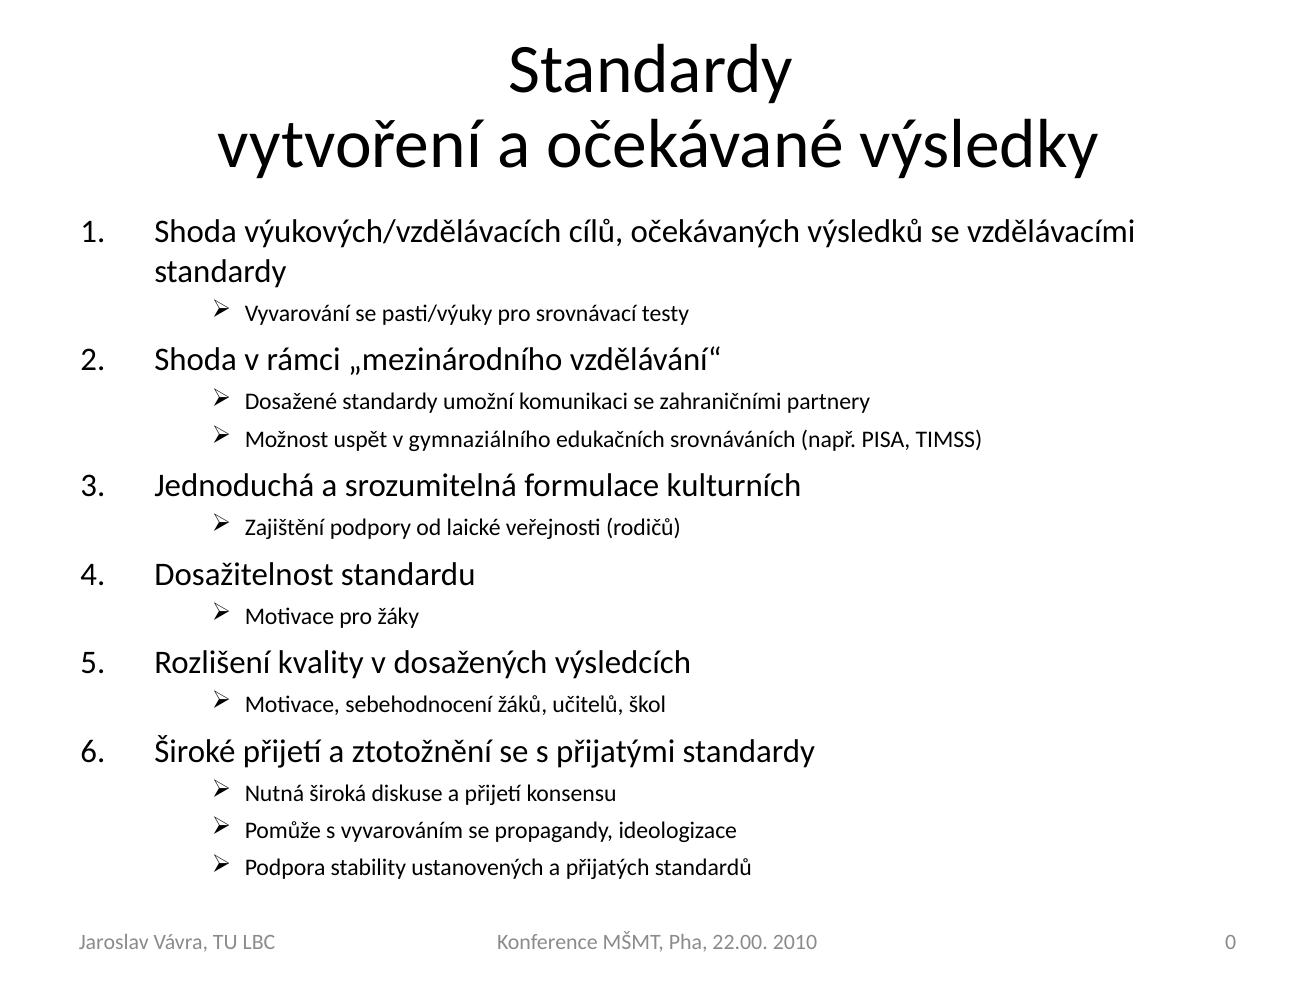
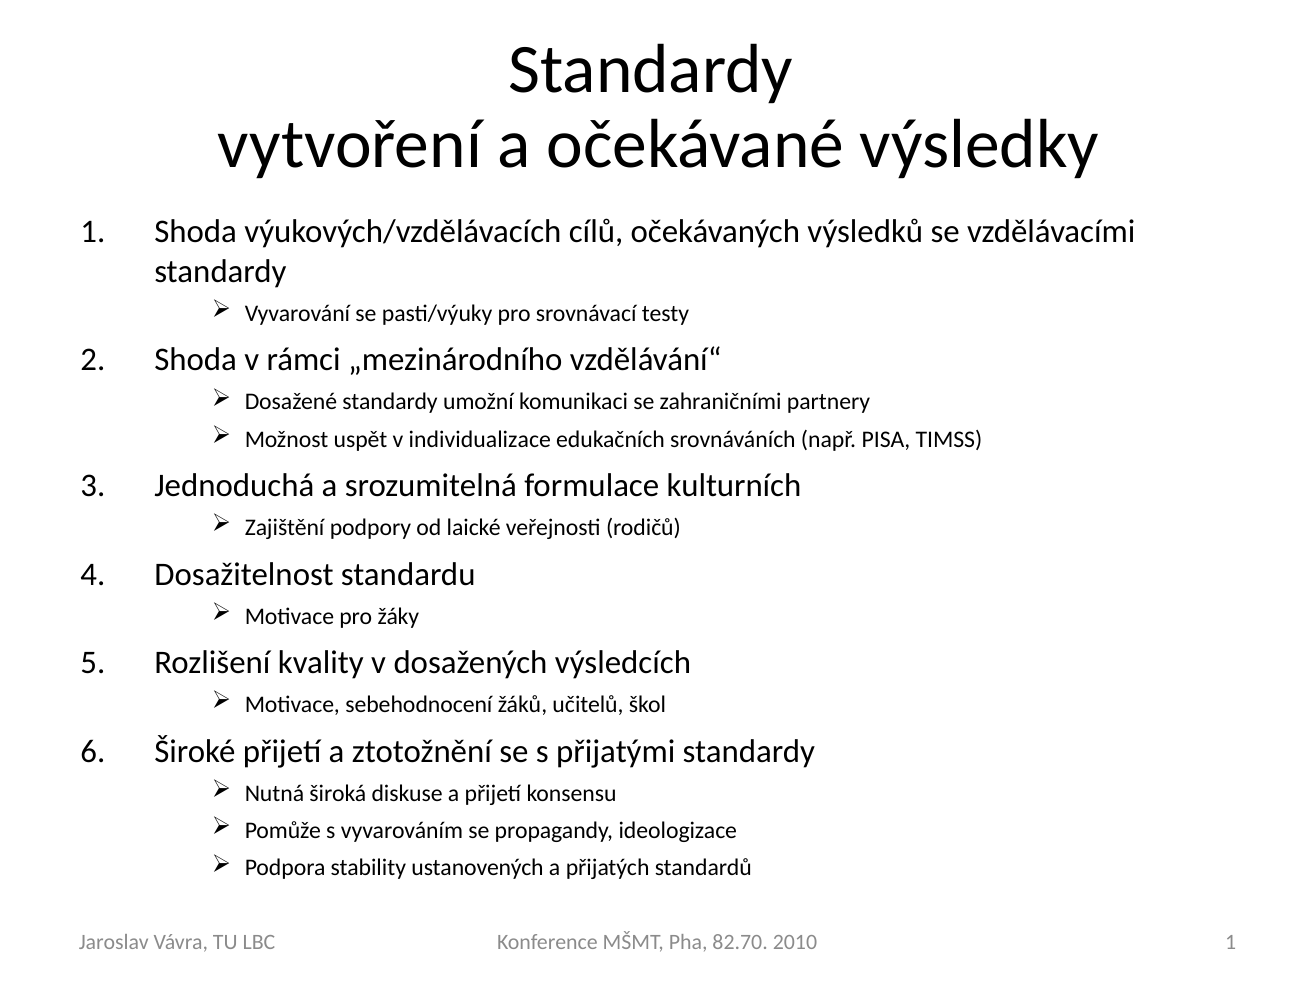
gymnaziálního: gymnaziálního -> individualizace
22.00: 22.00 -> 82.70
2010 0: 0 -> 1
